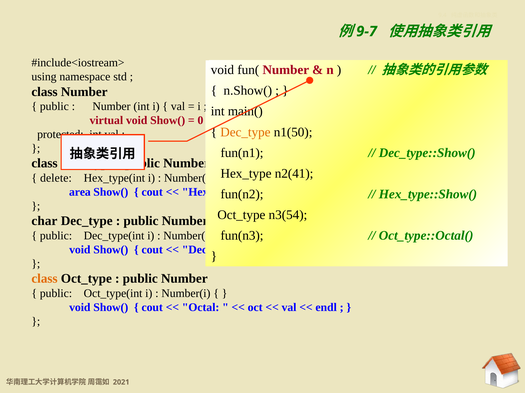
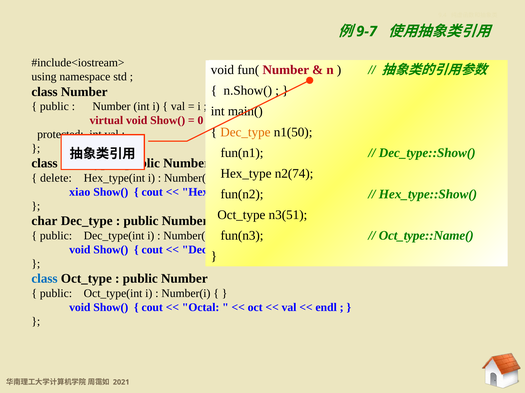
n2(41: n2(41 -> n2(74
area: area -> xiao
n3(54: n3(54 -> n3(51
Oct_type::Octal(: Oct_type::Octal( -> Oct_type::Name(
class at (45, 279) colour: orange -> blue
